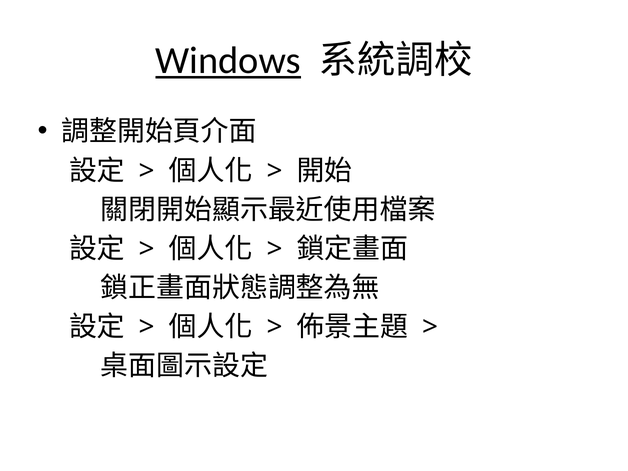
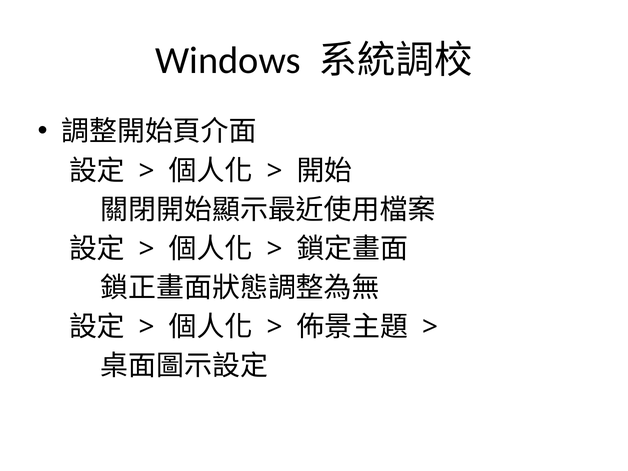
Windows underline: present -> none
